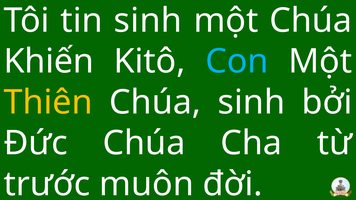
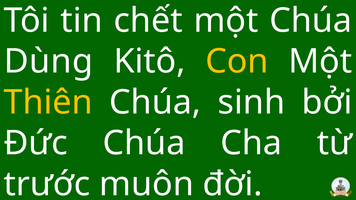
tin sinh: sinh -> chết
Khiến: Khiến -> Dùng
Con colour: light blue -> yellow
